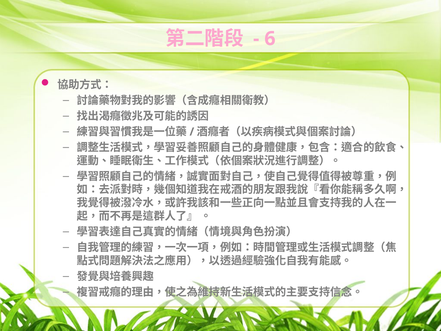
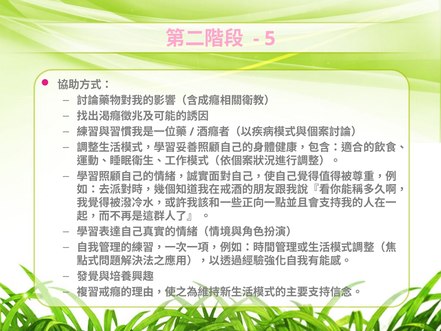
6: 6 -> 5
